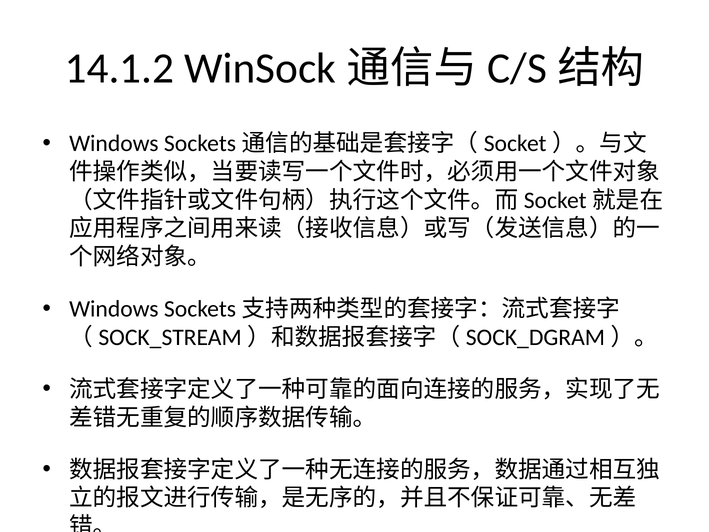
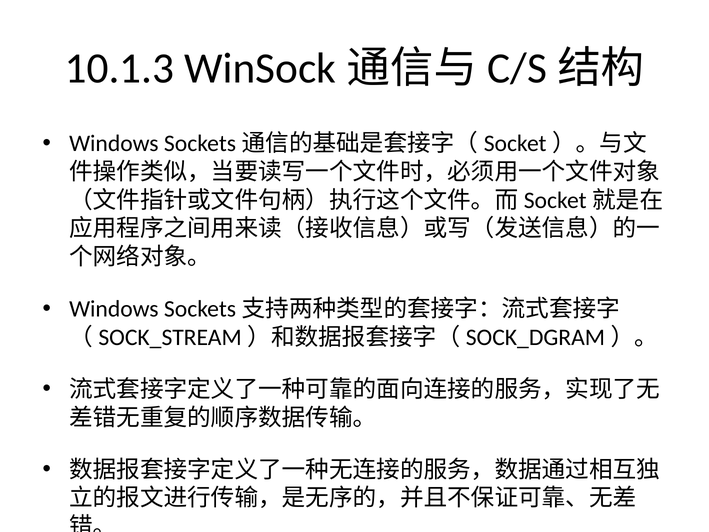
14.1.2: 14.1.2 -> 10.1.3
